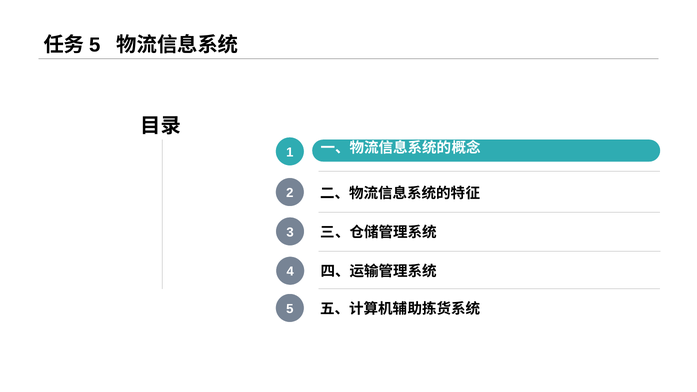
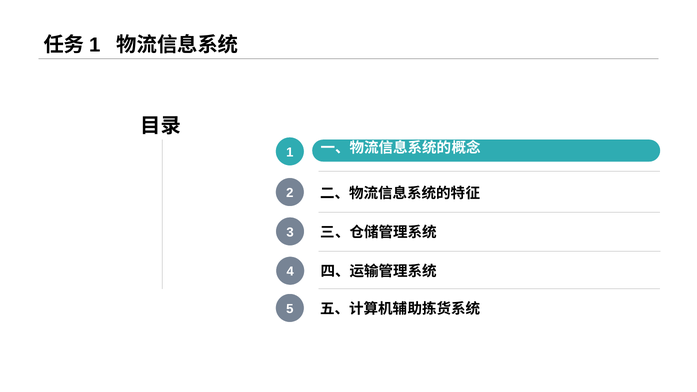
5 at (95, 45): 5 -> 1
